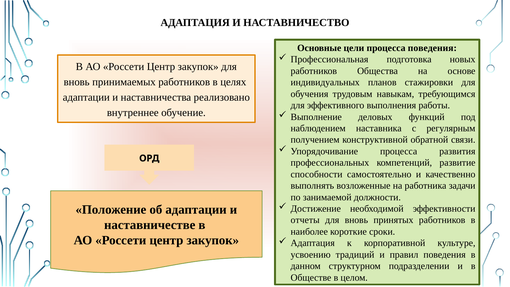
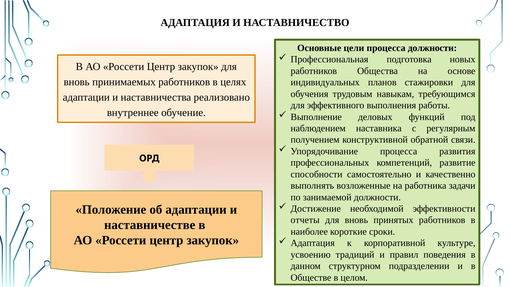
процесса поведения: поведения -> должности
